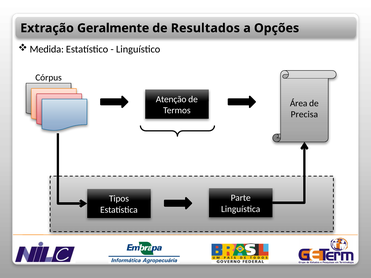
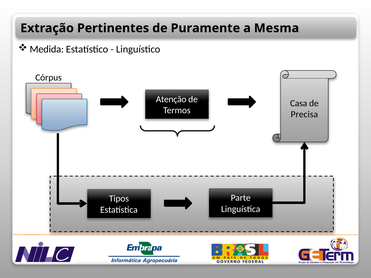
Geralmente: Geralmente -> Pertinentes
Resultados: Resultados -> Puramente
Opções: Opções -> Mesma
Área: Área -> Casa
